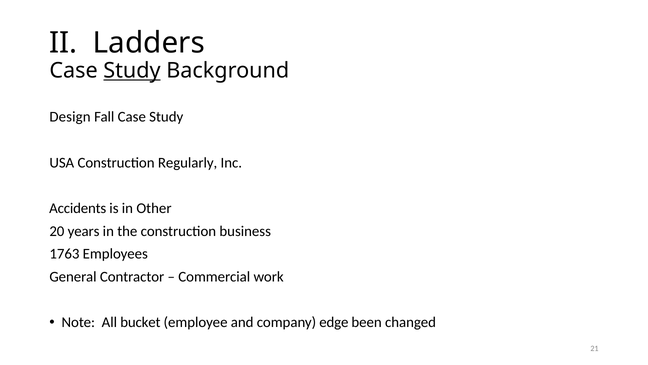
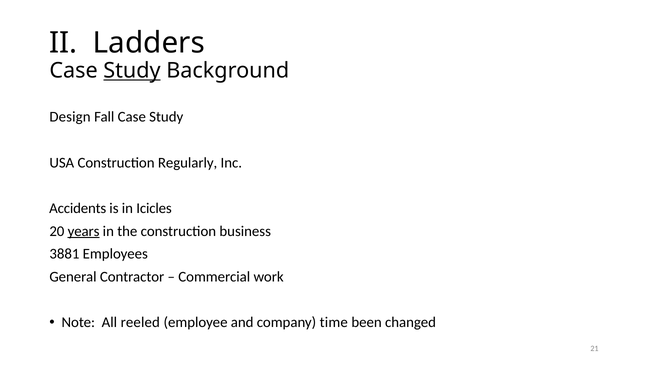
Other: Other -> Icicles
years underline: none -> present
1763: 1763 -> 3881
bucket: bucket -> reeled
edge: edge -> time
